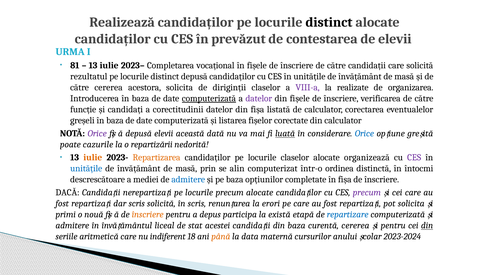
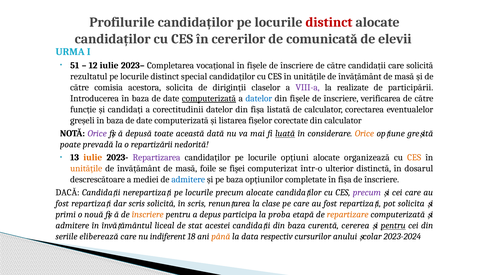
Realizează: Realizează -> Profilurile
distinct at (329, 22) colour: black -> red
prevăzut: prevăzut -> cererilor
contestarea: contestarea -> comunicată
81: 81 -> 51
13 at (93, 65): 13 -> 12
distinct depusă: depusă -> special
către cererea: cererea -> comisia
organizarea: organizarea -> participării
datelor at (259, 98) colour: purple -> blue
depusă elevii: elevii -> toate
Orice at (364, 134) colour: blue -> orange
cazurile: cazurile -> prevadă
Repartizarea colour: orange -> purple
locurile claselor: claselor -> opțiuni
CES at (414, 158) colour: purple -> orange
unitățile at (86, 169) colour: blue -> orange
prin: prin -> foile
alin: alin -> fişei
ordinea: ordinea -> ulterior
întocmi: întocmi -> dosarul
erori: erori -> clase
există: există -> proba
repartizare colour: blue -> orange
pentru at (393, 226) underline: none -> present
din at (427, 226) underline: present -> none
aritmetică: aritmetică -> eliberează
maternă: maternă -> respectiv
